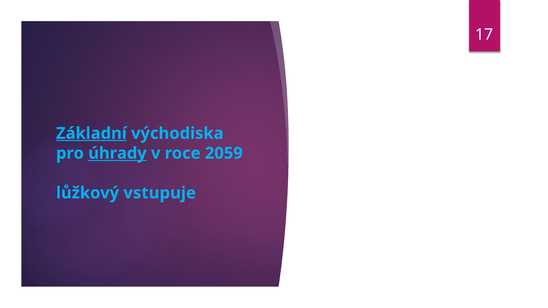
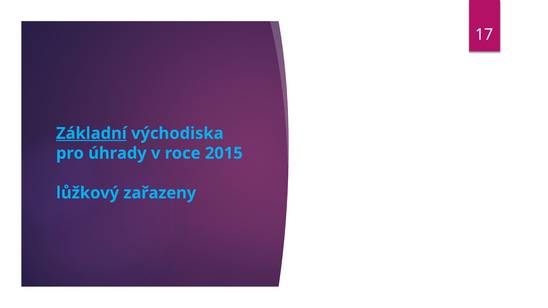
úhrady underline: present -> none
2059: 2059 -> 2015
vstupuje: vstupuje -> zařazeny
